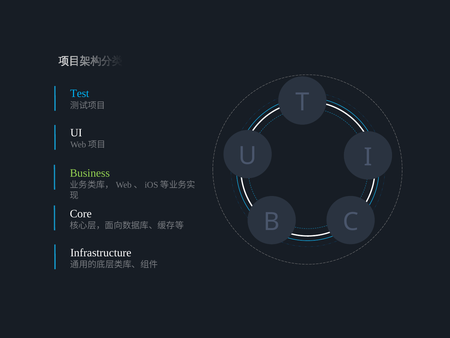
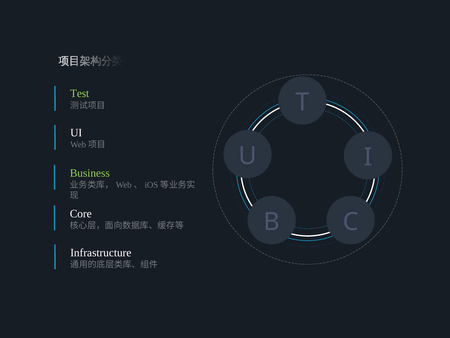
Test colour: light blue -> light green
